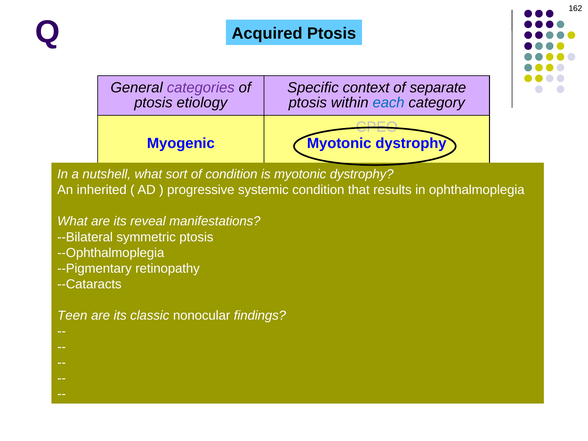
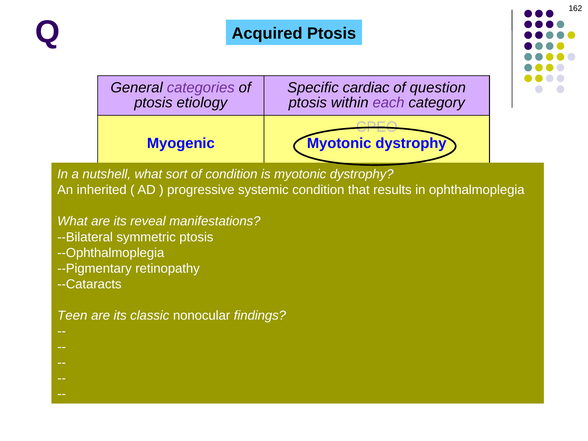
context: context -> cardiac
separate: separate -> question
each at (389, 103) colour: blue -> purple
